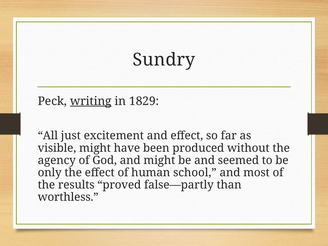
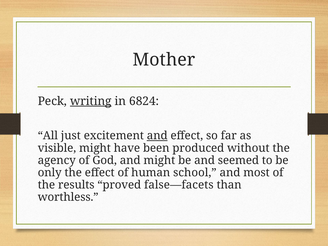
Sundry: Sundry -> Mother
1829: 1829 -> 6824
and at (157, 136) underline: none -> present
false—partly: false—partly -> false—facets
